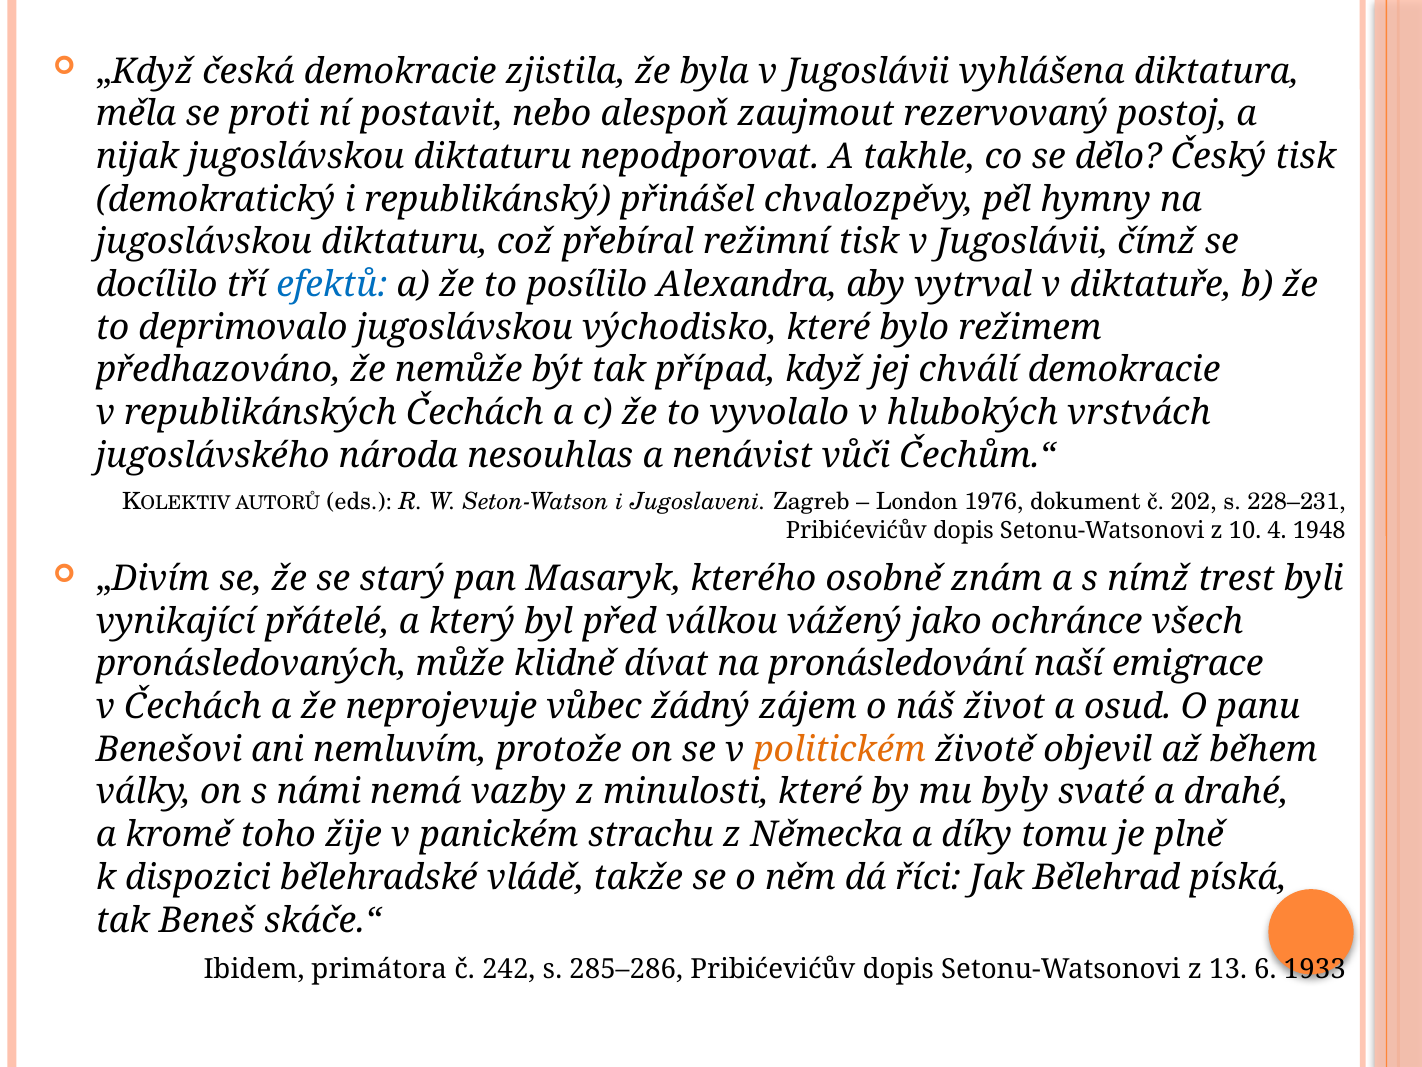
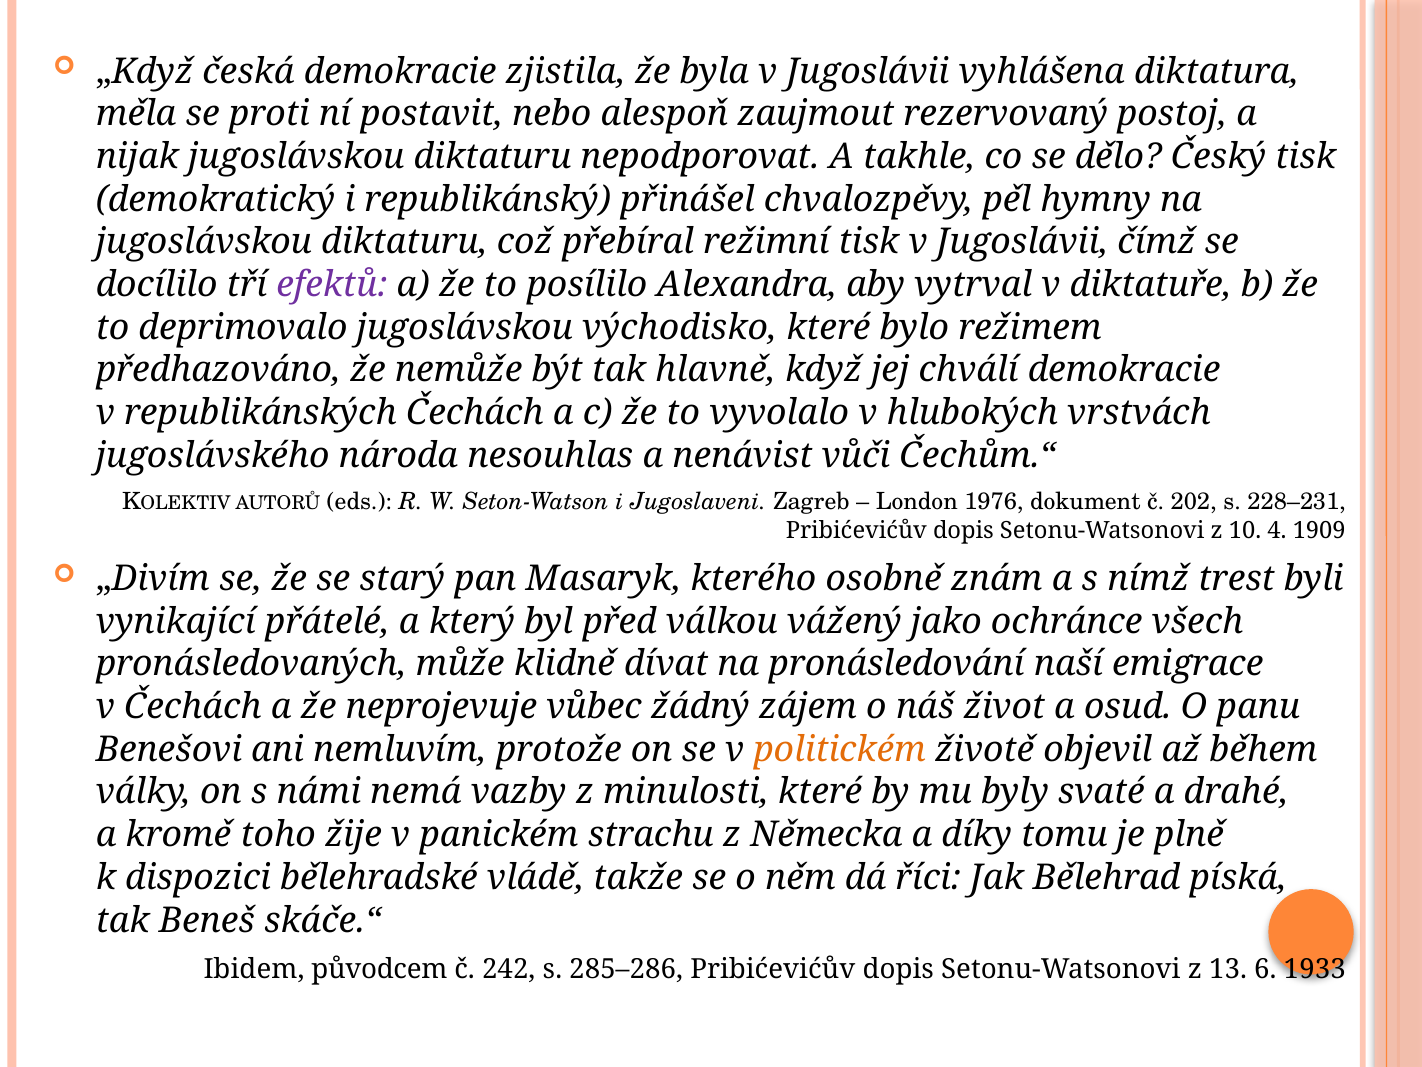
efektů colour: blue -> purple
případ: případ -> hlavně
1948: 1948 -> 1909
primátora: primátora -> původcem
